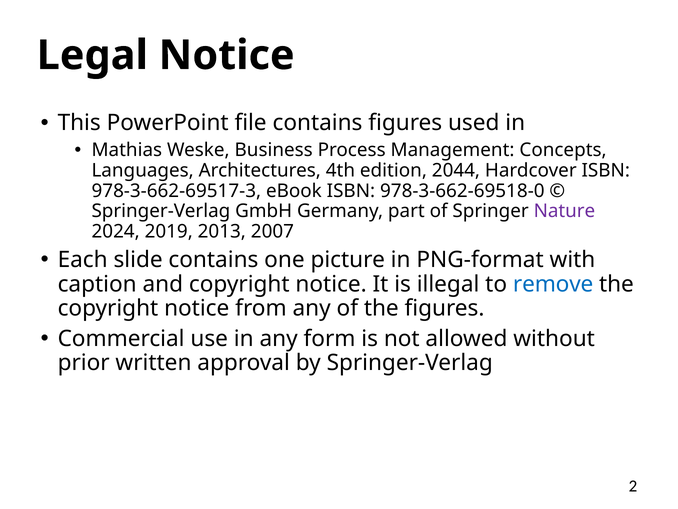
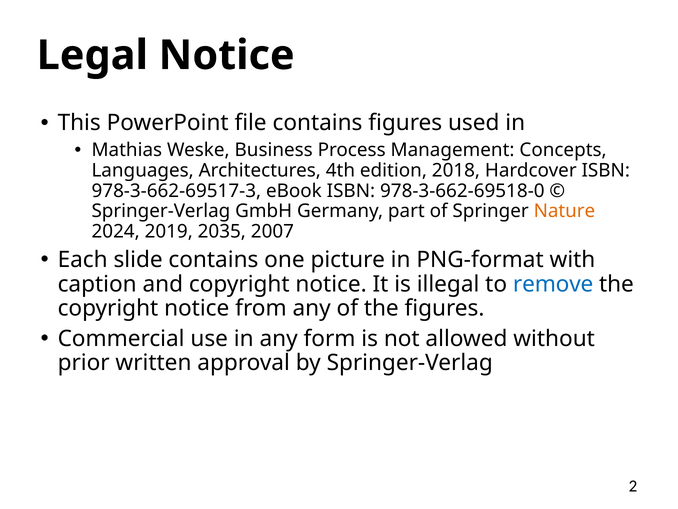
2044: 2044 -> 2018
Nature colour: purple -> orange
2013: 2013 -> 2035
